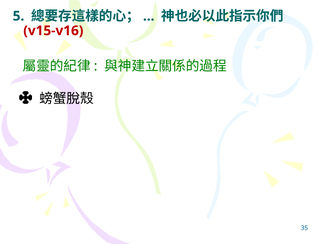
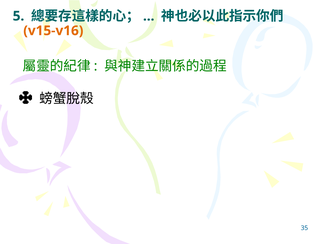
v15-v16 colour: red -> orange
